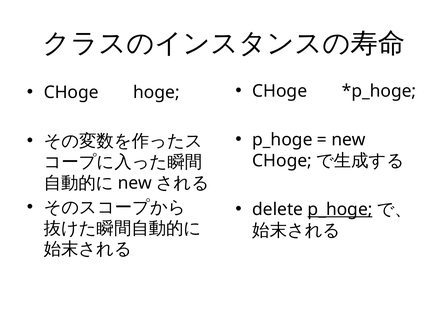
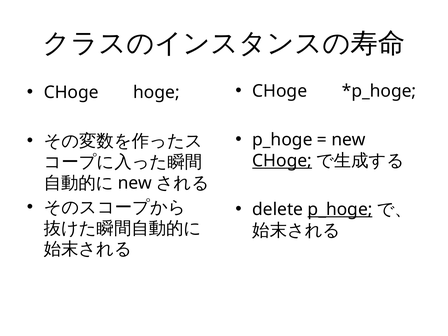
CHoge at (282, 161) underline: none -> present
